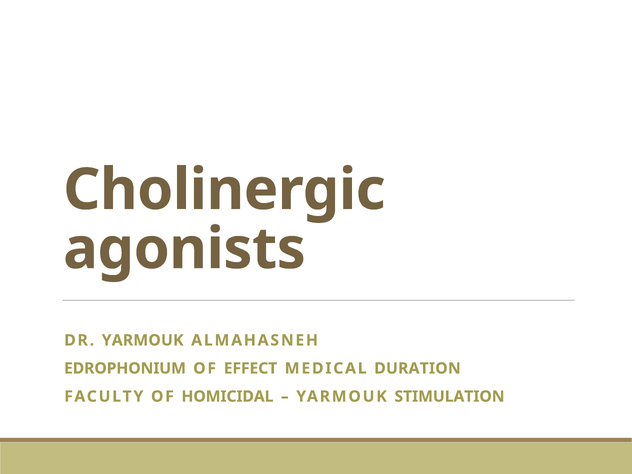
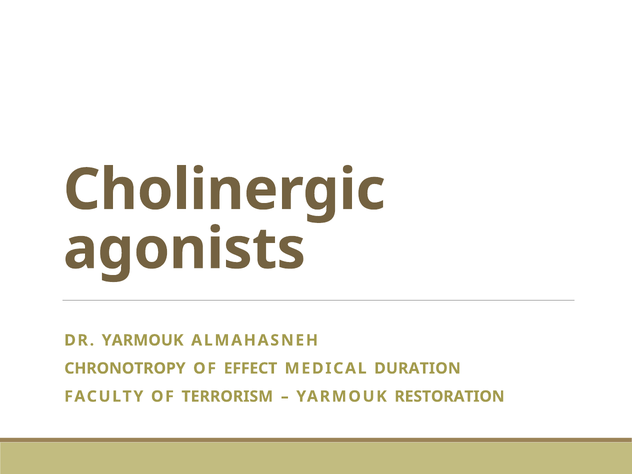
EDROPHONIUM: EDROPHONIUM -> CHRONOTROPY
HOMICIDAL: HOMICIDAL -> TERRORISM
STIMULATION: STIMULATION -> RESTORATION
